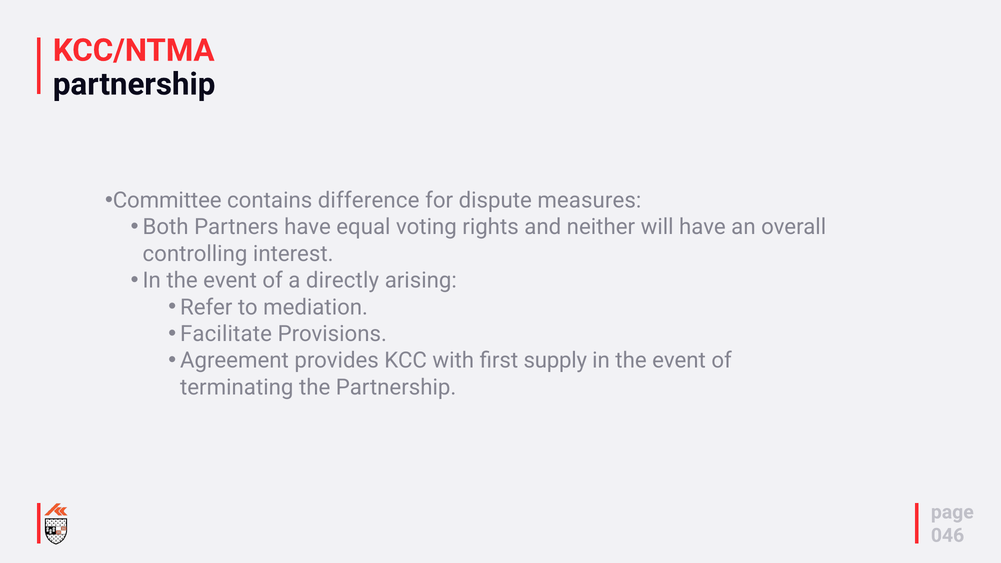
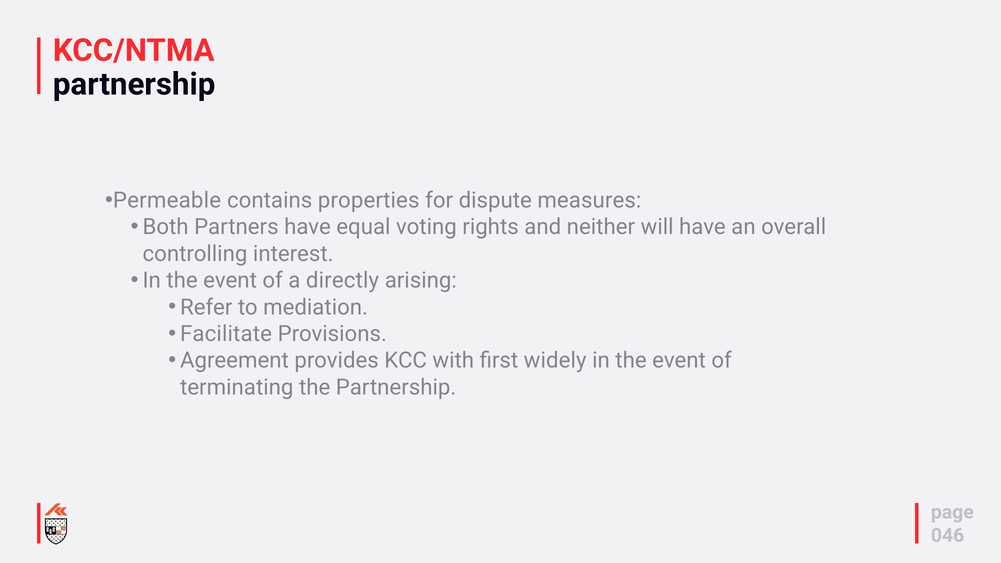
Committee: Committee -> Permeable
difference: difference -> properties
supply: supply -> widely
